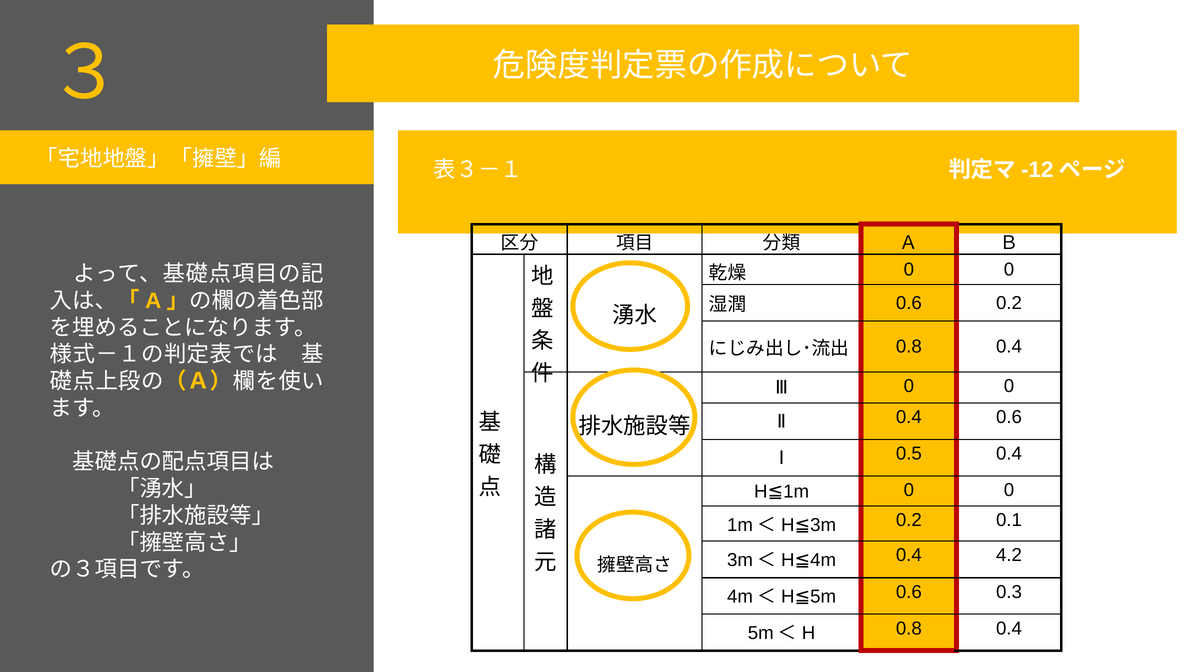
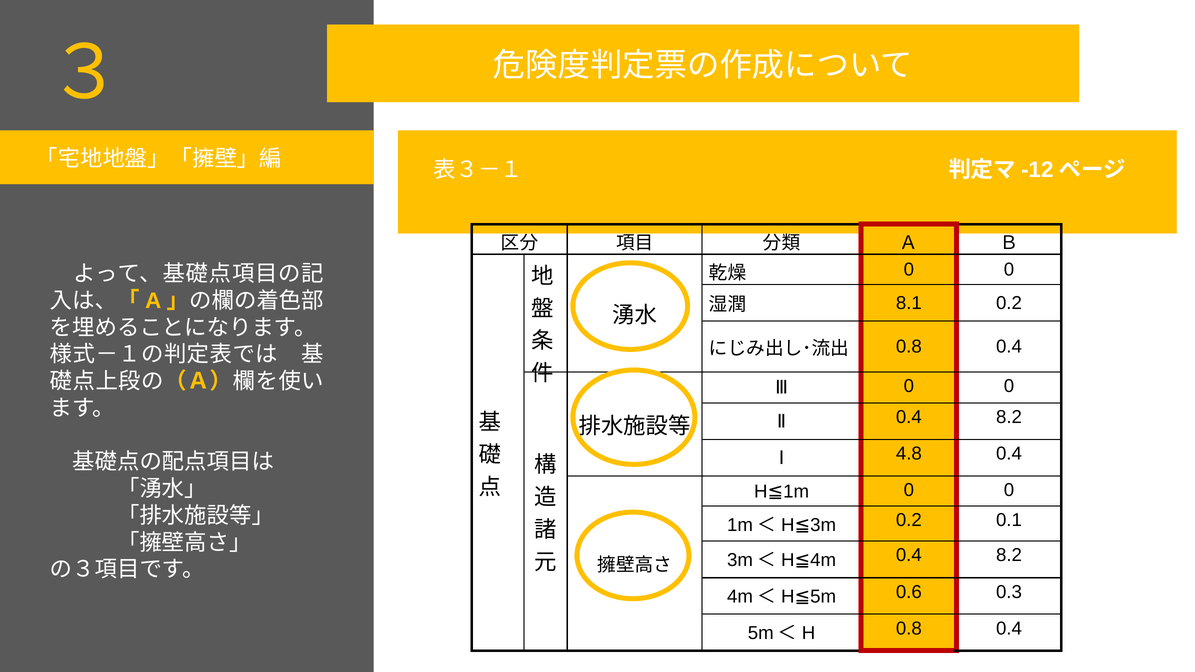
0.6 at (909, 303): 0.6 -> 8.1
Ⅱ 0.4 0.6: 0.6 -> 8.2
0.5: 0.5 -> 4.8
4.2 at (1009, 555): 4.2 -> 8.2
